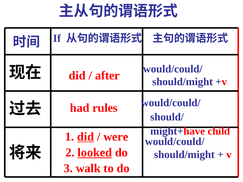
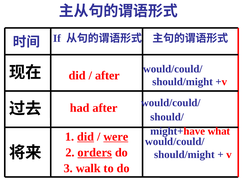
had rules: rules -> after
child: child -> what
were underline: none -> present
looked: looked -> orders
